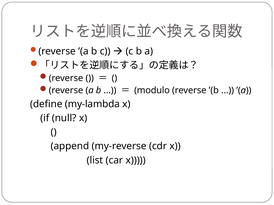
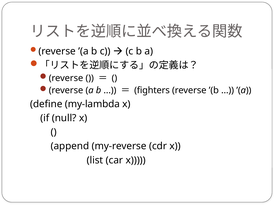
modulo: modulo -> fighters
